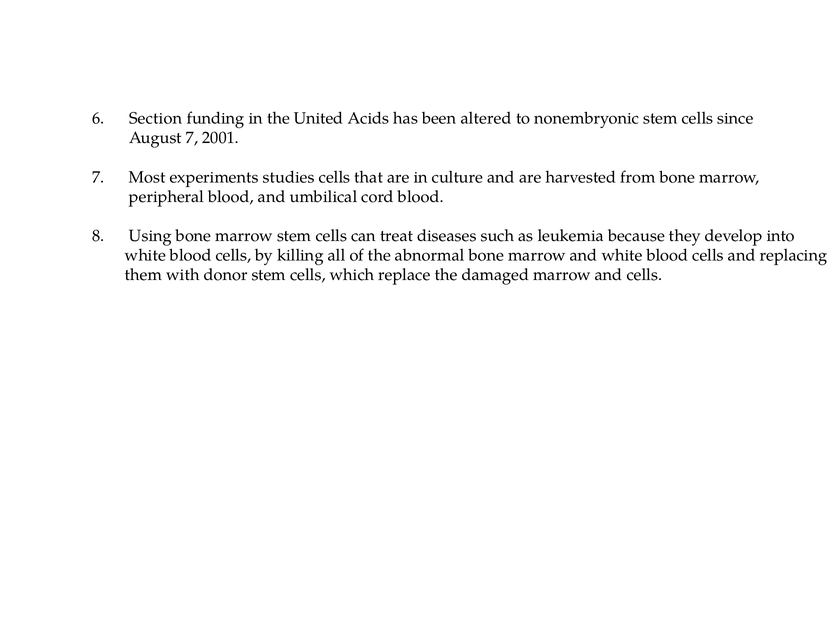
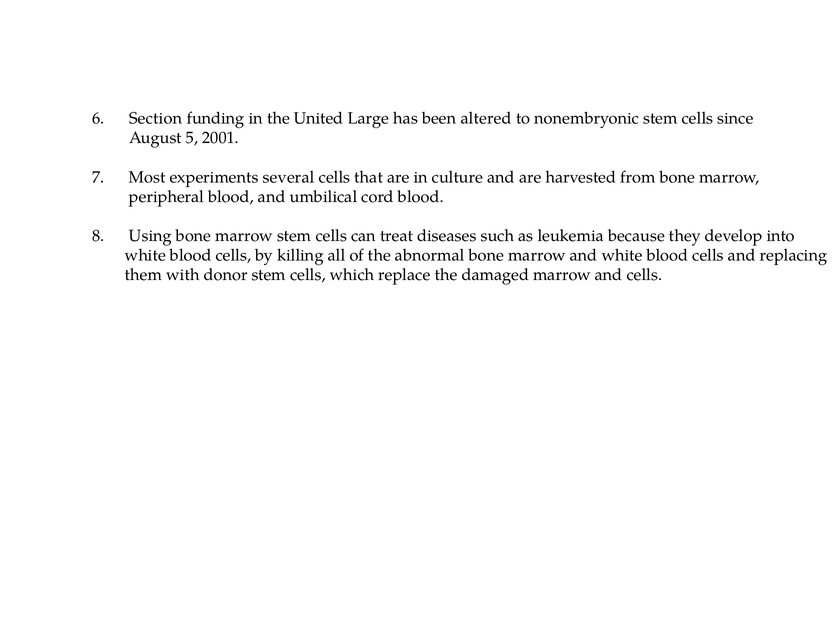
Acids: Acids -> Large
August 7: 7 -> 5
studies: studies -> several
